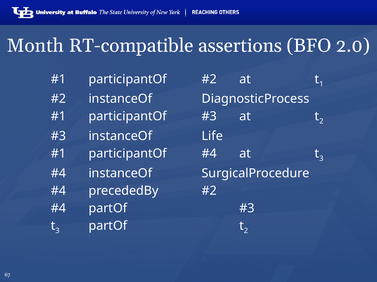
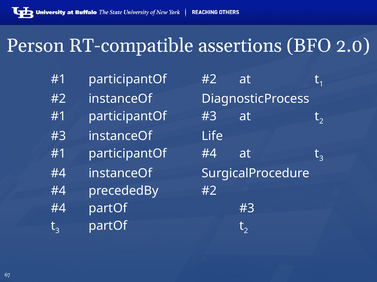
Month: Month -> Person
